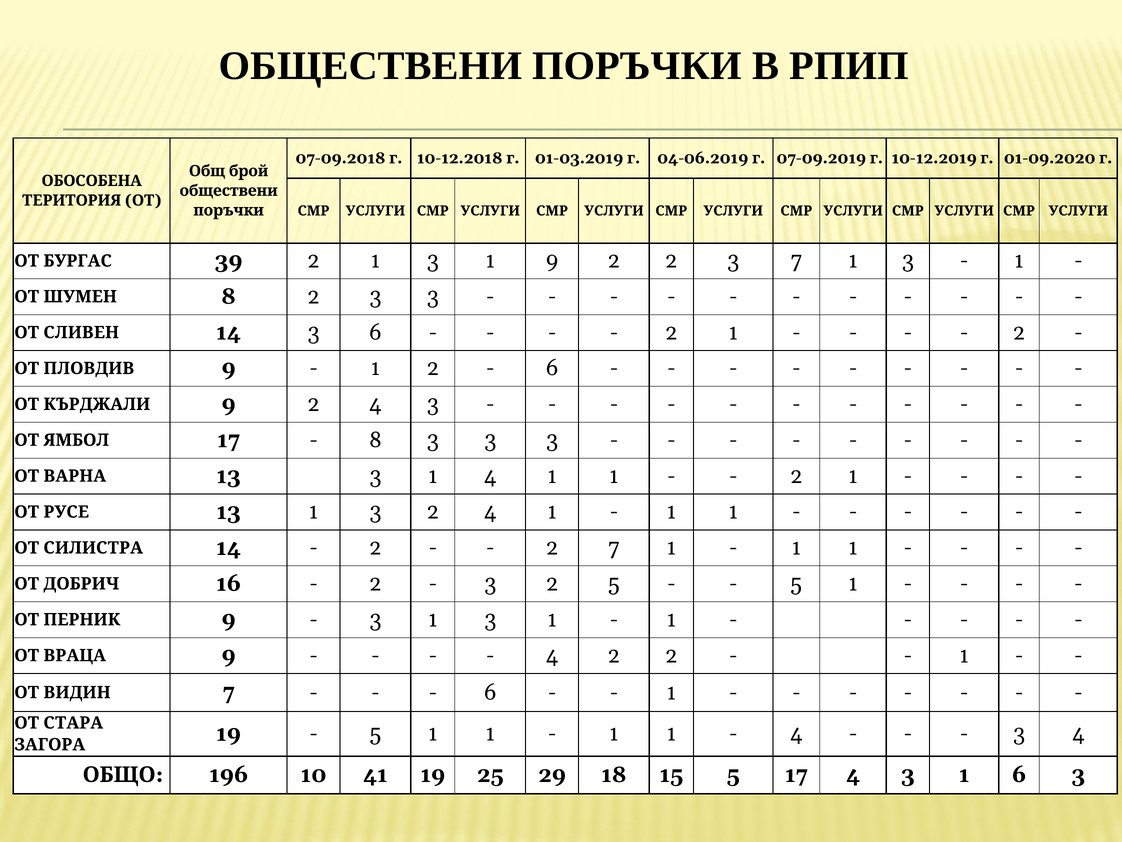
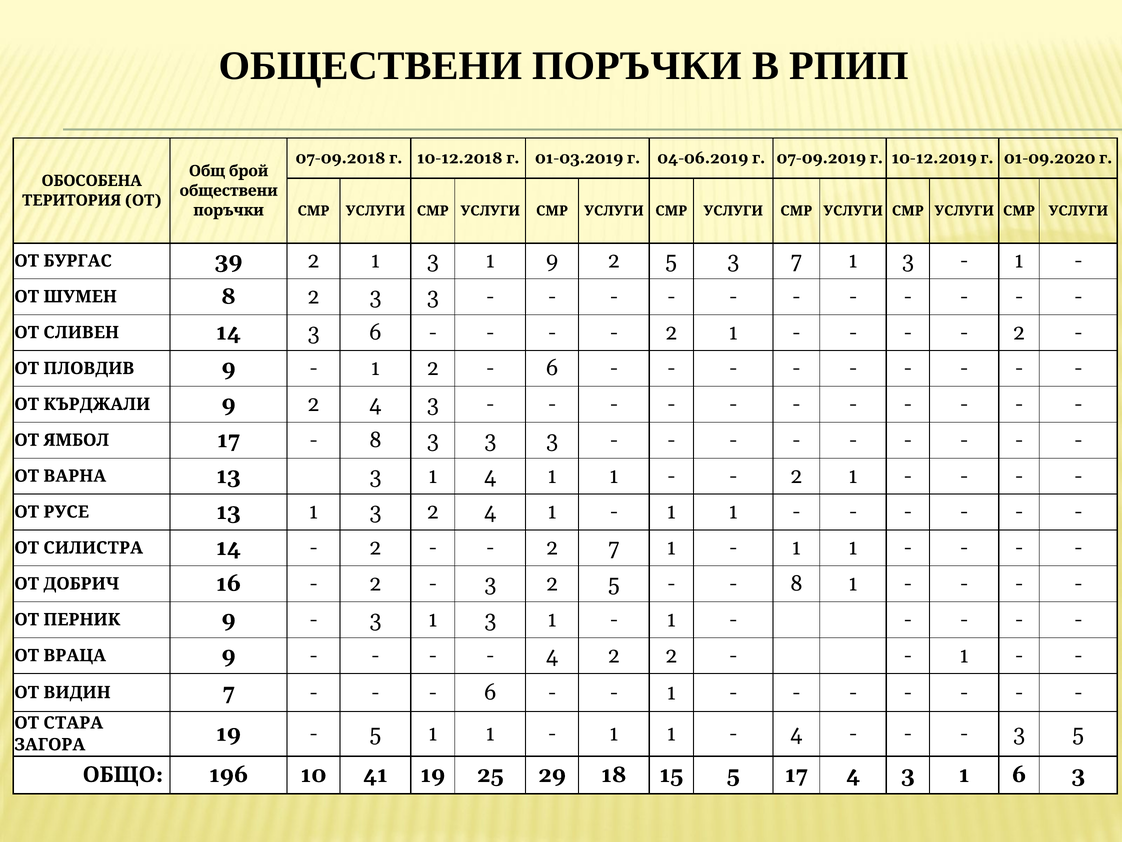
9 2 2: 2 -> 5
5 at (796, 583): 5 -> 8
3 4: 4 -> 5
